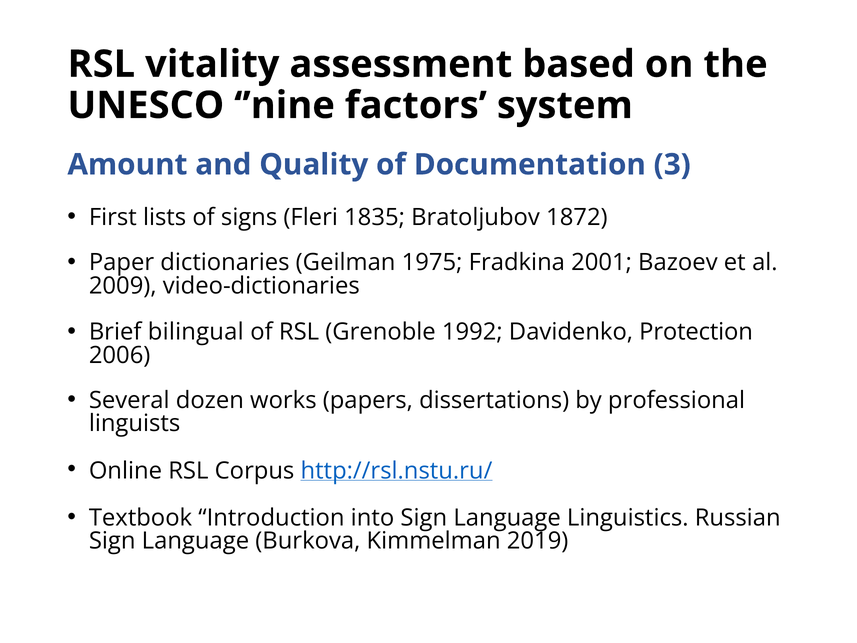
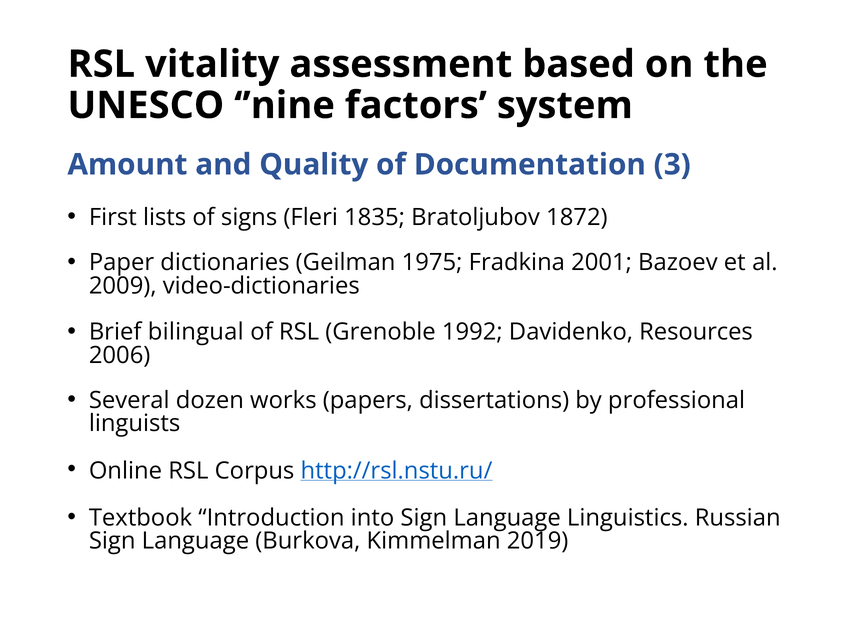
Protection: Protection -> Resources
